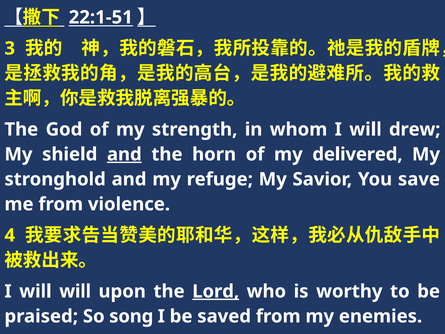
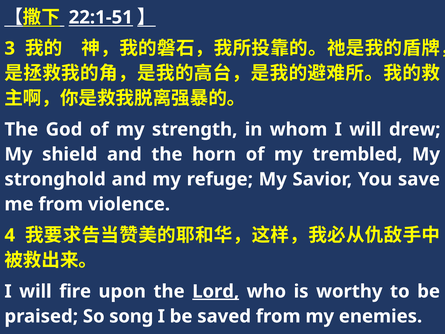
and at (124, 154) underline: present -> none
delivered: delivered -> trembled
will will: will -> fire
